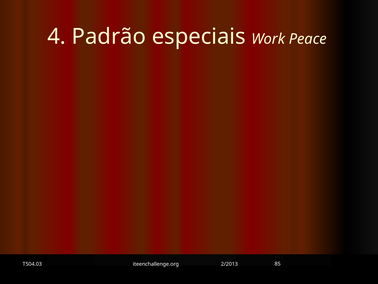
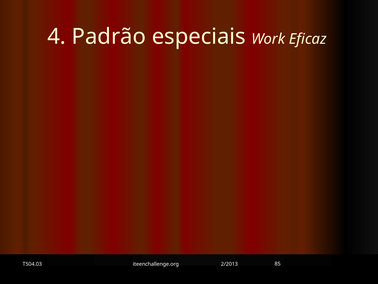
Peace: Peace -> Eficaz
